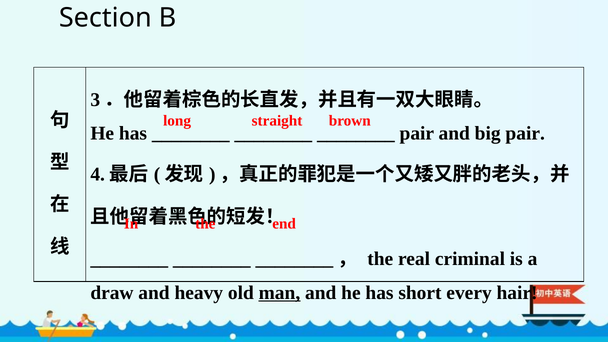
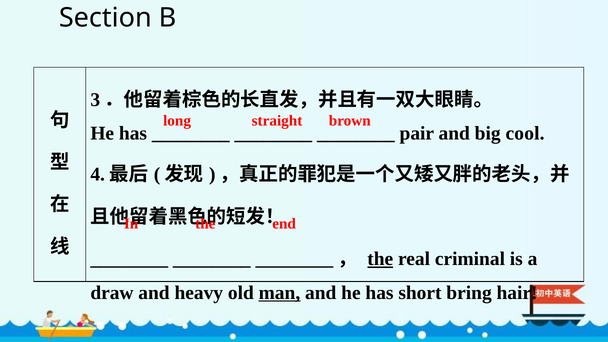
big pair: pair -> cool
the at (380, 259) underline: none -> present
every: every -> bring
